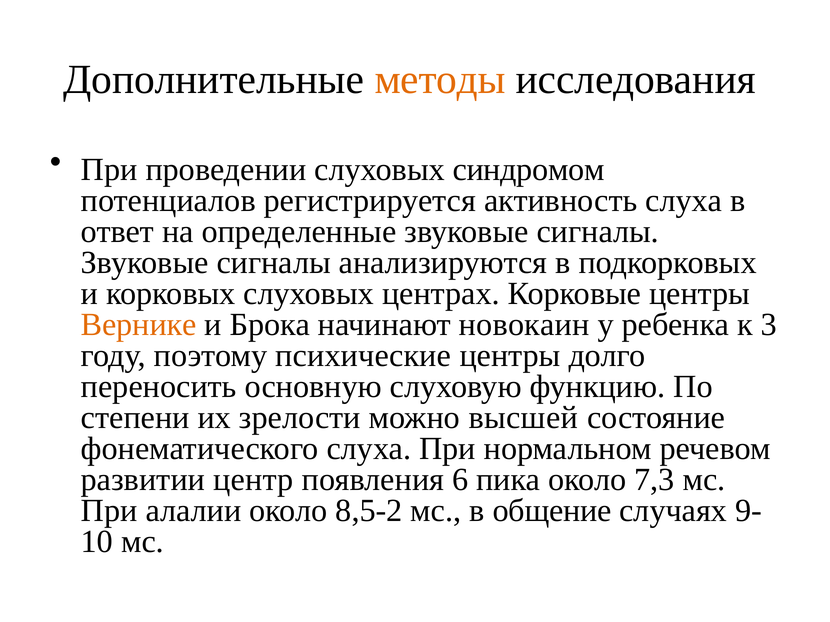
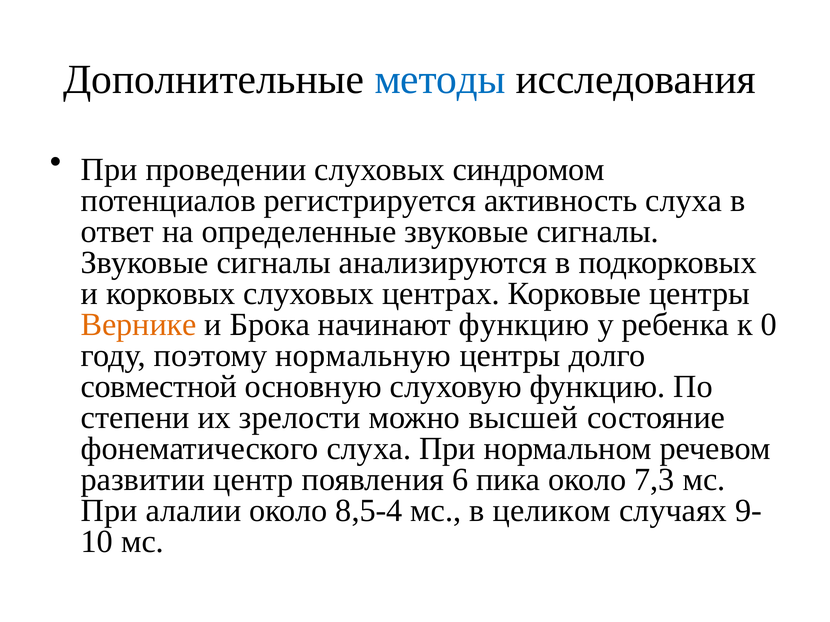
методы colour: orange -> blue
начинают новокаин: новокаин -> функцию
3: 3 -> 0
психические: психические -> нормальную
переносить: переносить -> совместной
8,5-2: 8,5-2 -> 8,5-4
общение: общение -> целиком
